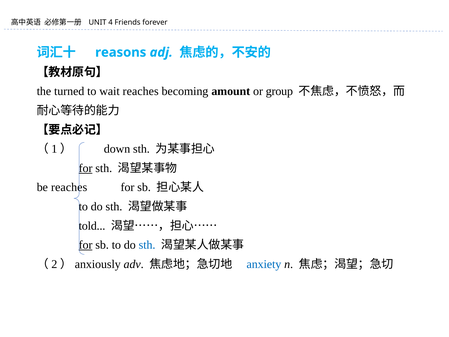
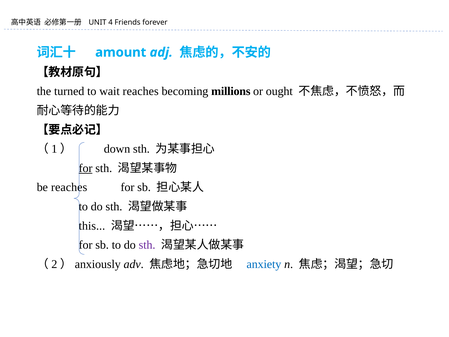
reasons: reasons -> amount
amount: amount -> millions
group: group -> ought
told: told -> this
for at (86, 245) underline: present -> none
sth at (147, 245) colour: blue -> purple
